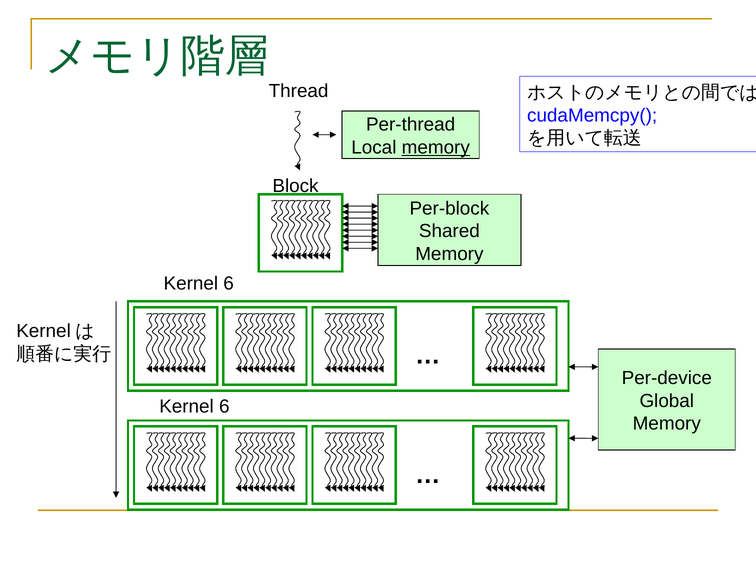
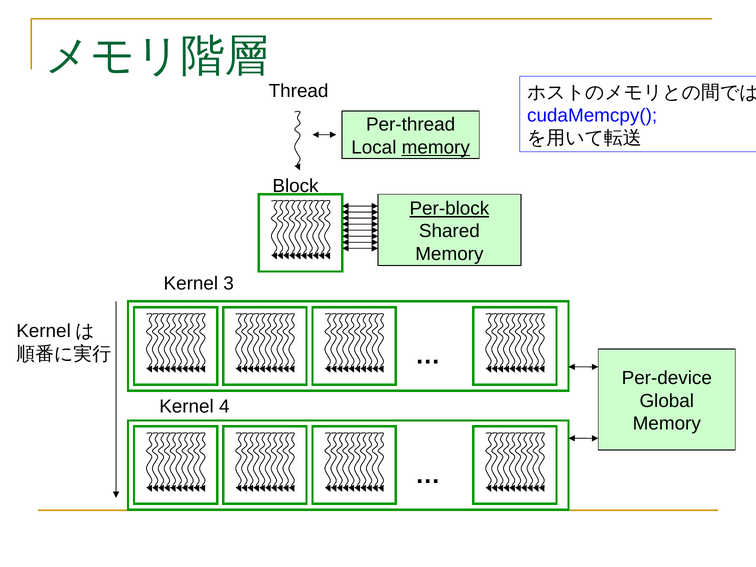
Per-block underline: none -> present
6 at (229, 284): 6 -> 3
6 at (224, 406): 6 -> 4
